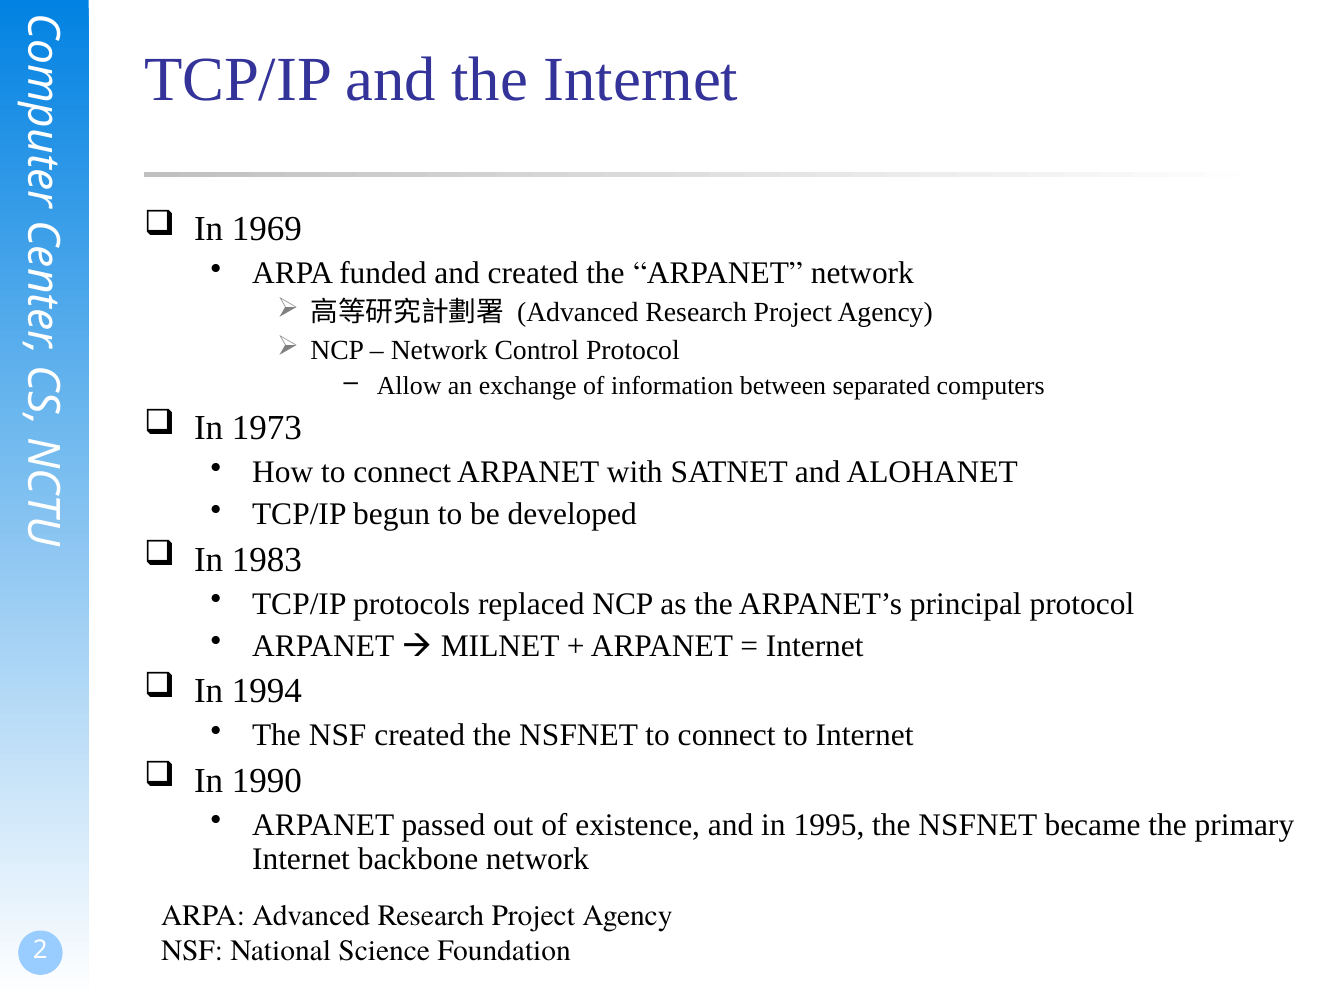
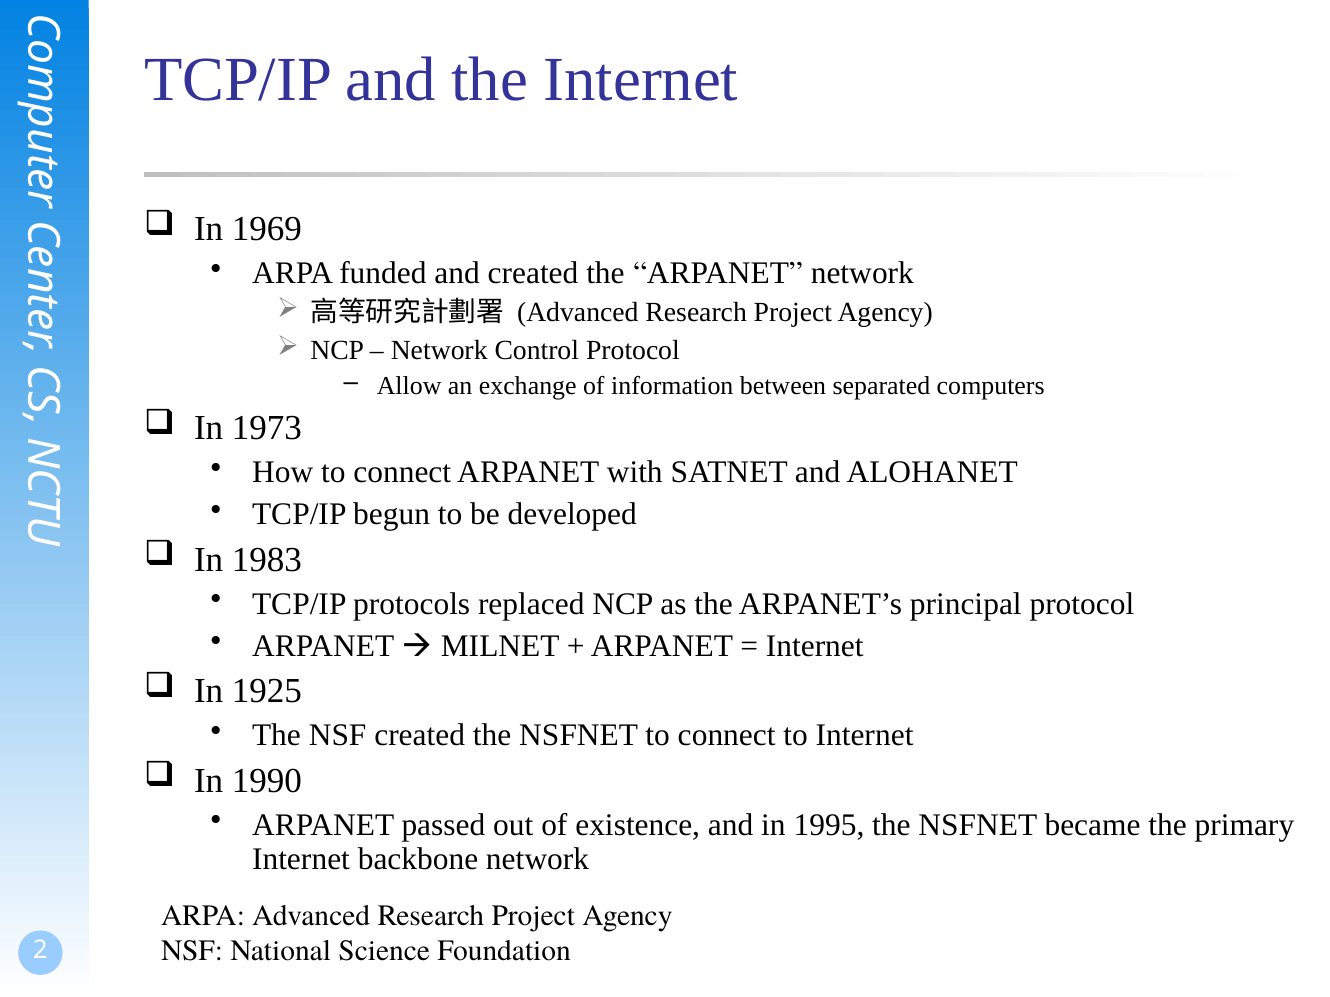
1994: 1994 -> 1925
